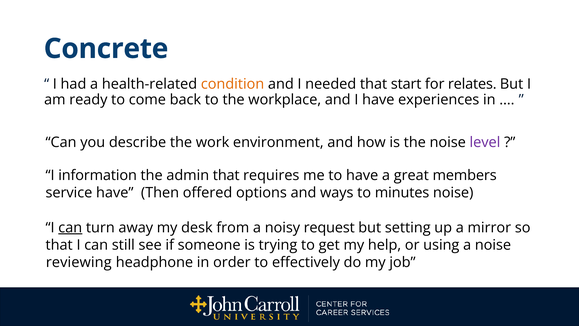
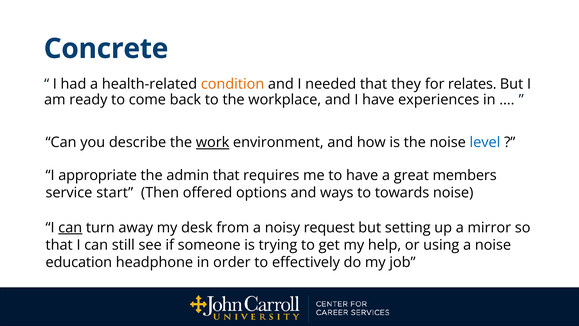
start: start -> they
work underline: none -> present
level colour: purple -> blue
information: information -> appropriate
service have: have -> start
minutes: minutes -> towards
reviewing: reviewing -> education
